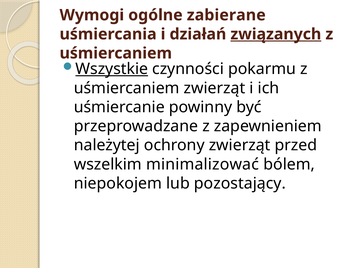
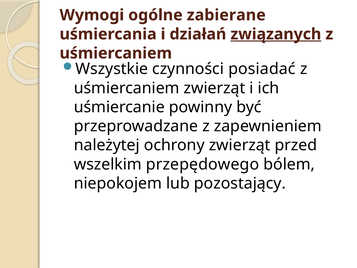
Wszystkie underline: present -> none
pokarmu: pokarmu -> posiadać
minimalizować: minimalizować -> przepędowego
